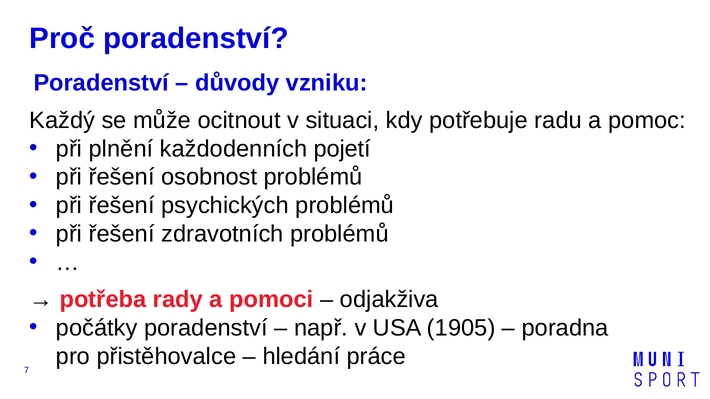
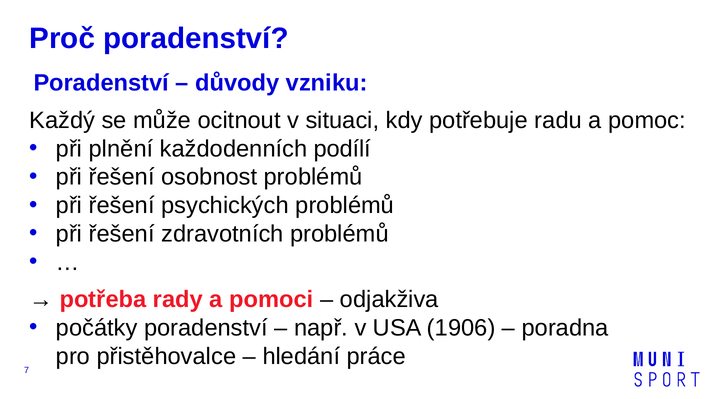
pojetí: pojetí -> podílí
1905: 1905 -> 1906
